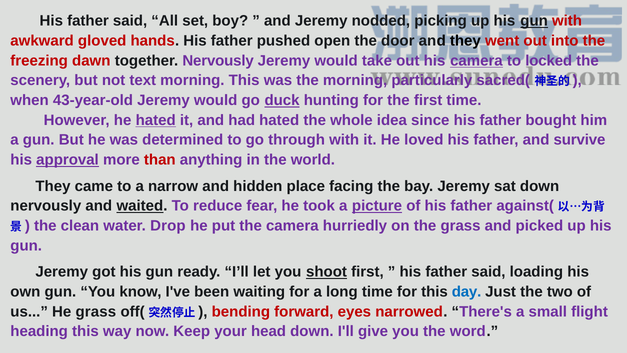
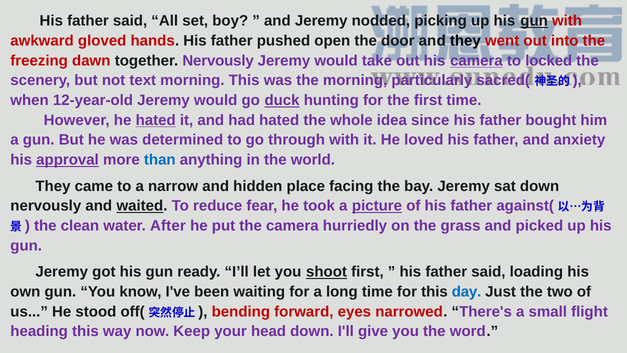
43-year-old: 43-year-old -> 12-year-old
survive: survive -> anxiety
than colour: red -> blue
Drop: Drop -> After
He grass: grass -> stood
